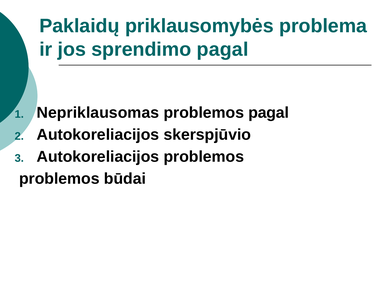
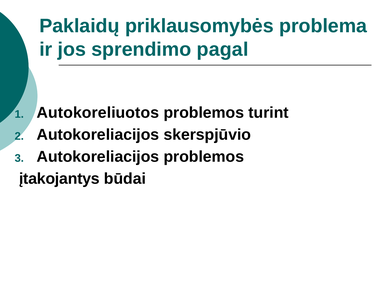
Nepriklausomas: Nepriklausomas -> Autokoreliuotos
problemos pagal: pagal -> turint
problemos at (59, 179): problemos -> įtakojantys
